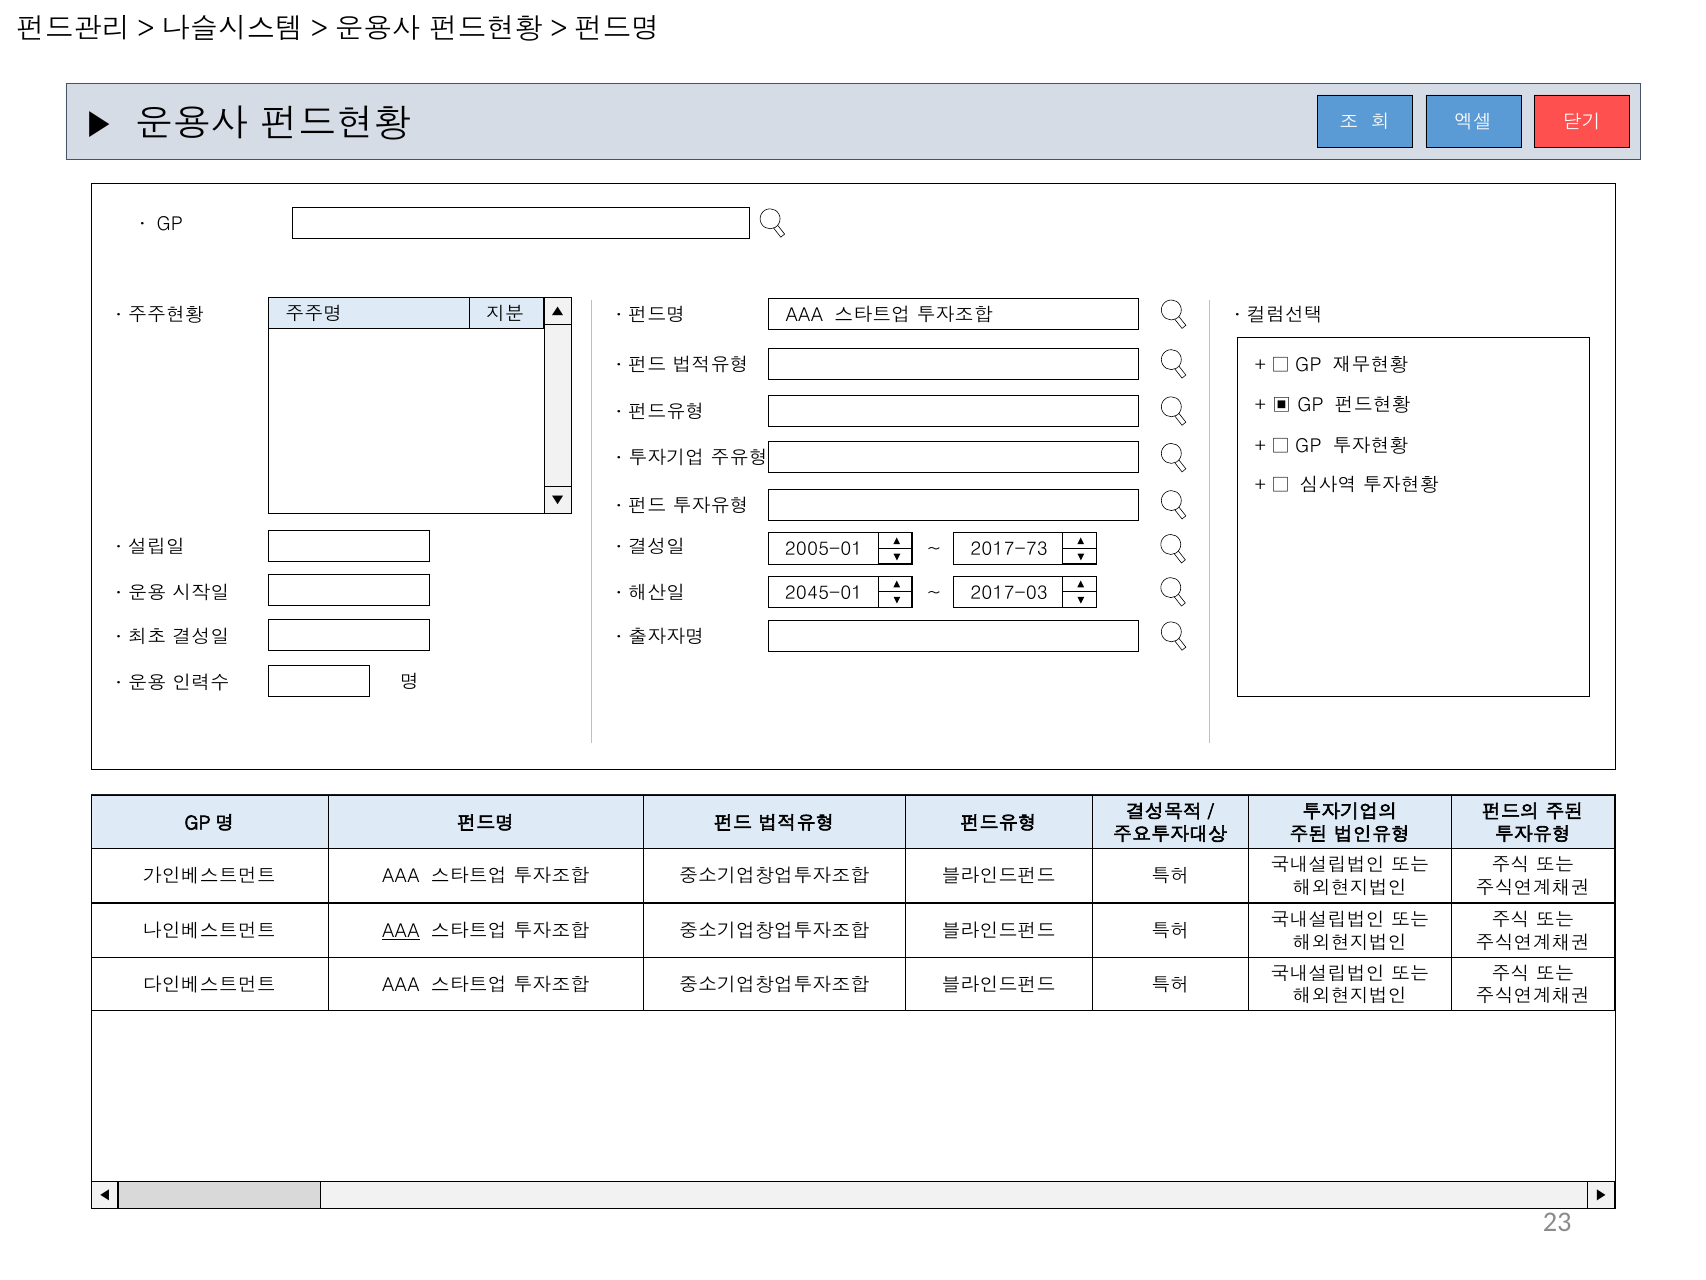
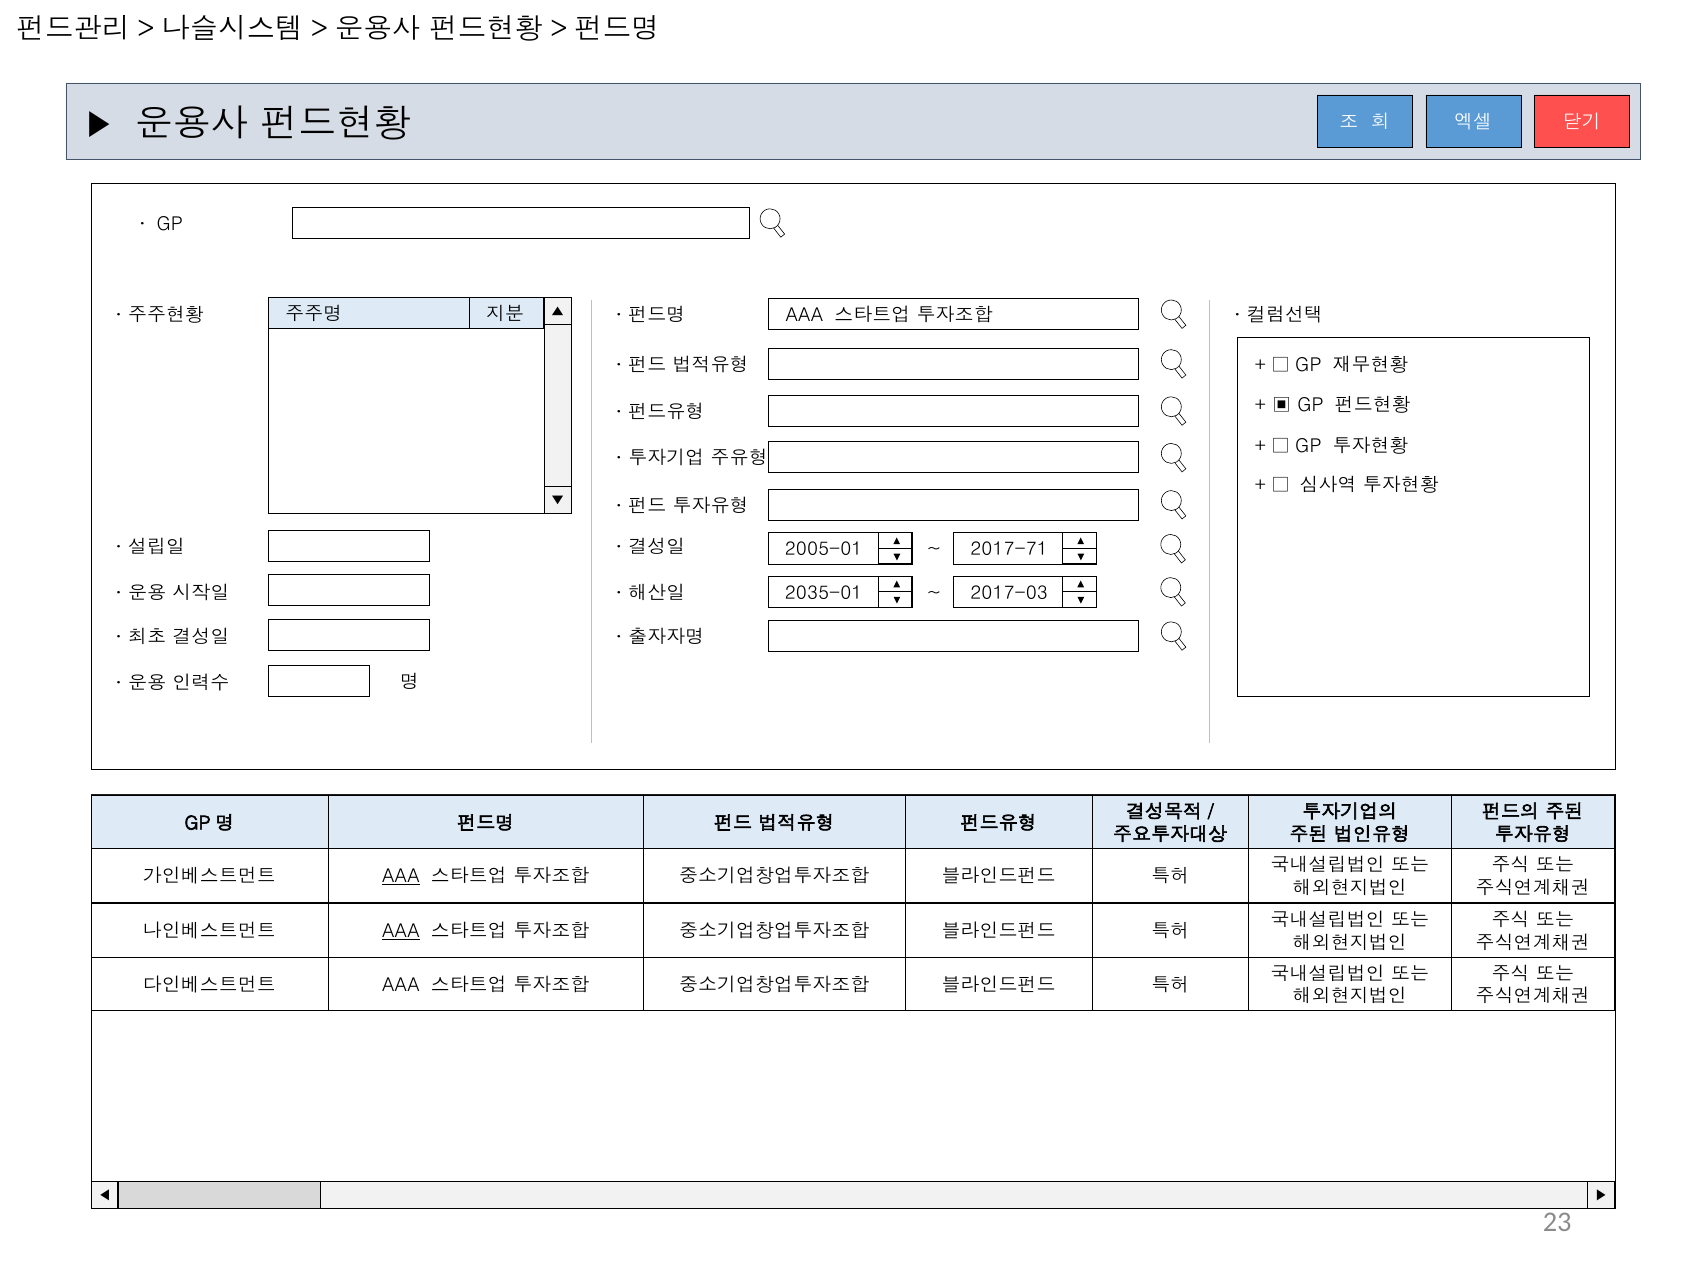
2017-73: 2017-73 -> 2017-71
2045-01: 2045-01 -> 2035-01
AAA at (401, 876) underline: none -> present
